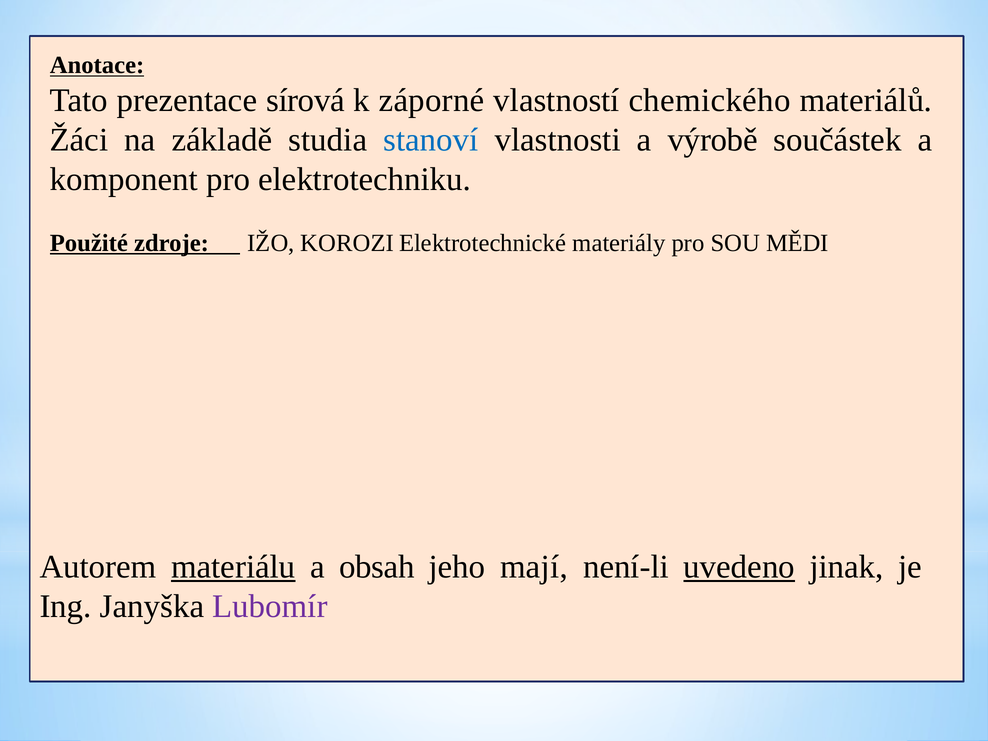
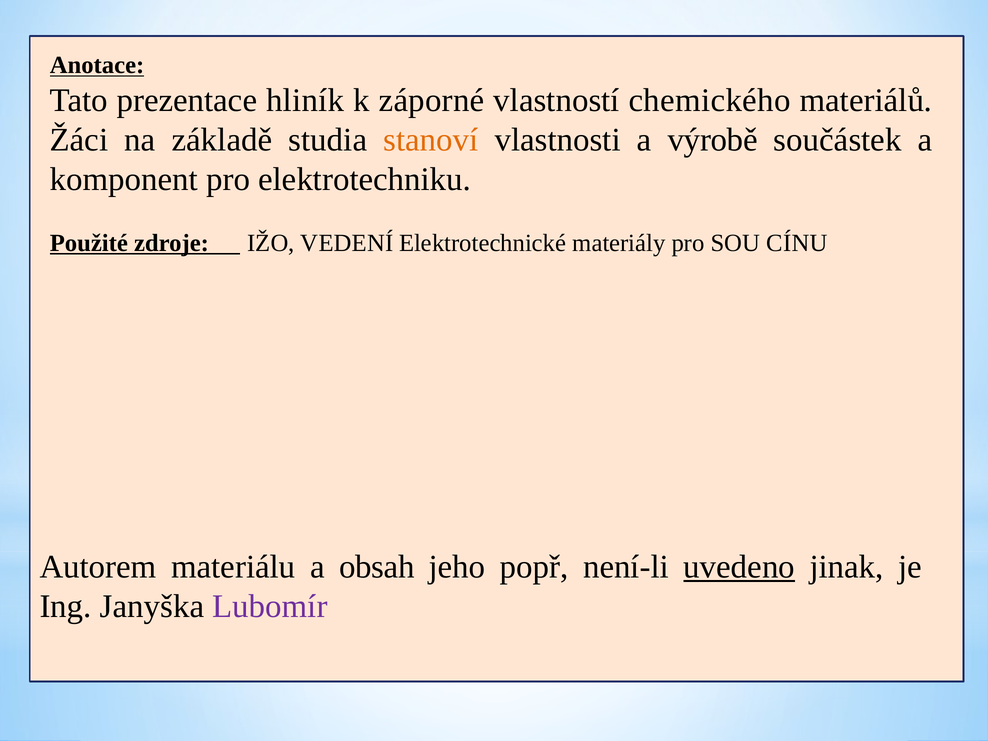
sírová: sírová -> hliník
stanoví colour: blue -> orange
KOROZI: KOROZI -> VEDENÍ
MĚDI: MĚDI -> CÍNU
materiálu underline: present -> none
mají: mají -> popř
